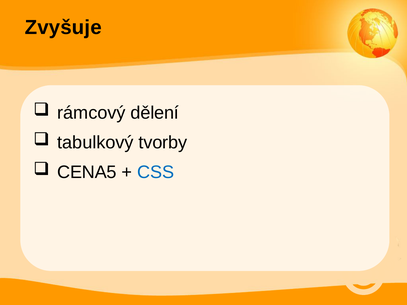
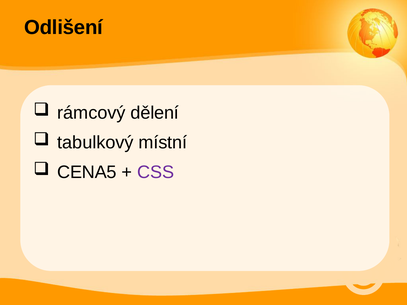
Zvyšuje: Zvyšuje -> Odlišení
tvorby: tvorby -> místní
CSS colour: blue -> purple
